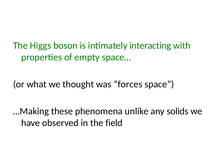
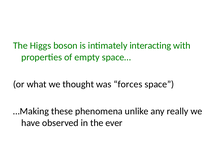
solids: solids -> really
field: field -> ever
